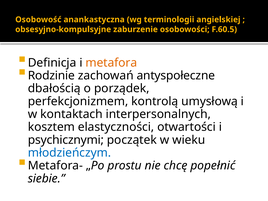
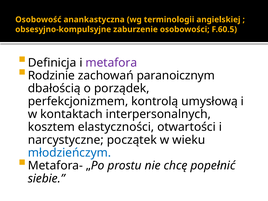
metafora colour: orange -> purple
antyspołeczne: antyspołeczne -> paranoicznym
psychicznymi: psychicznymi -> narcystyczne
